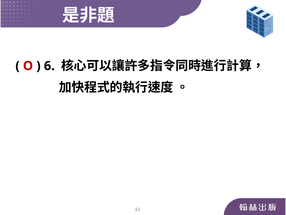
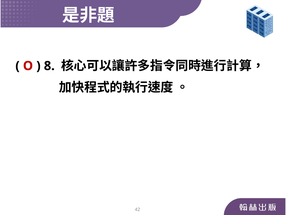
6: 6 -> 8
